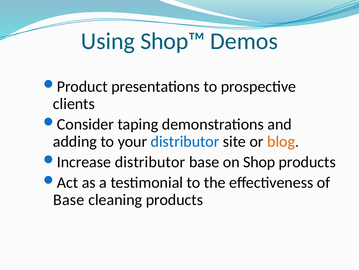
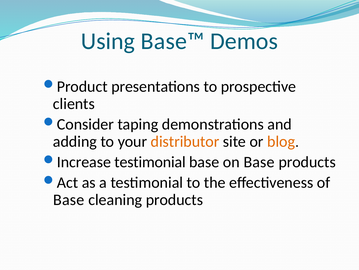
Shop™: Shop™ -> Base™
distributor at (185, 141) colour: blue -> orange
distributor at (150, 162): distributor -> testimonial
on Shop: Shop -> Base
